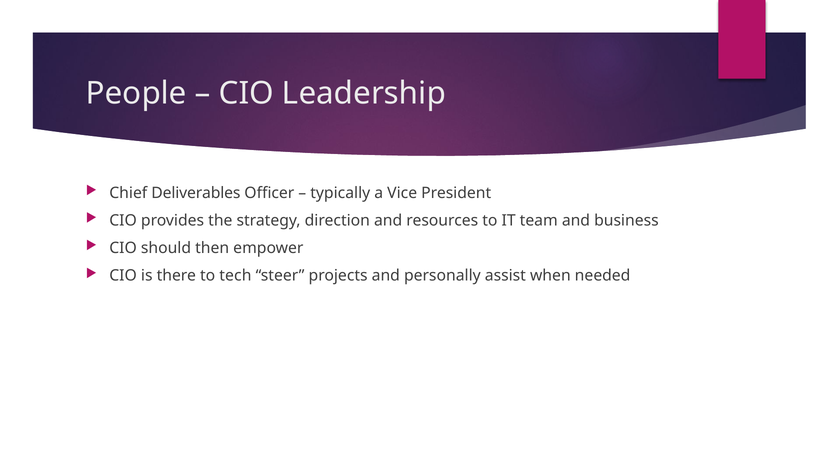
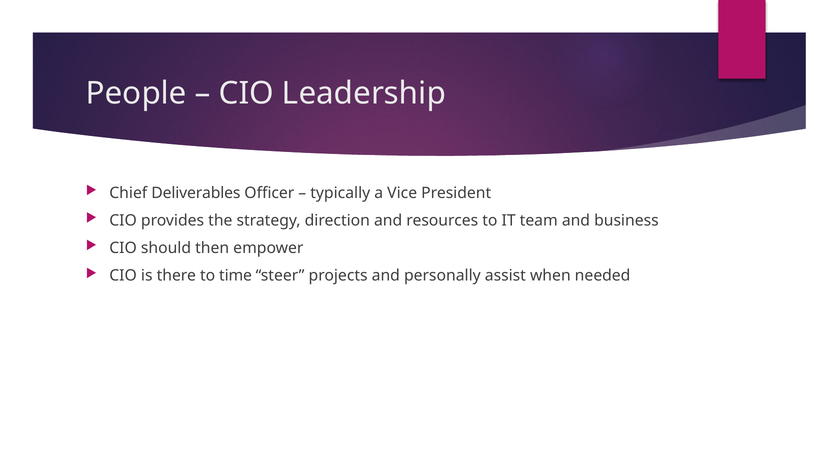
tech: tech -> time
